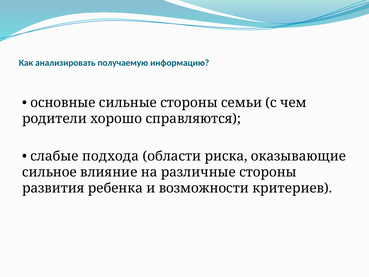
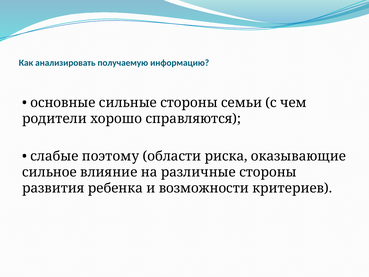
подхода: подхода -> поэтому
